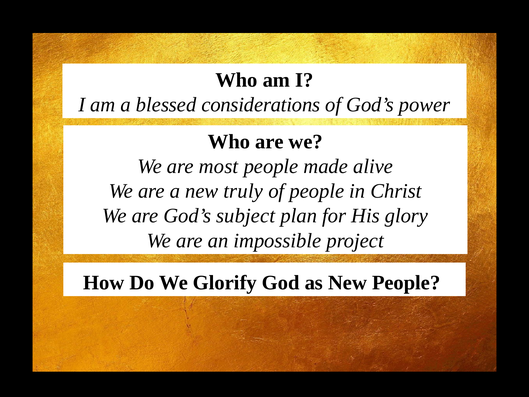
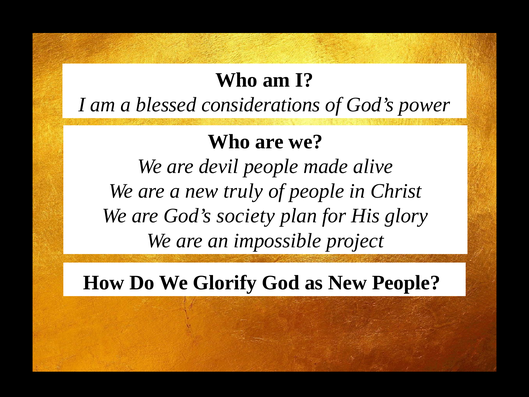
most: most -> devil
subject: subject -> society
